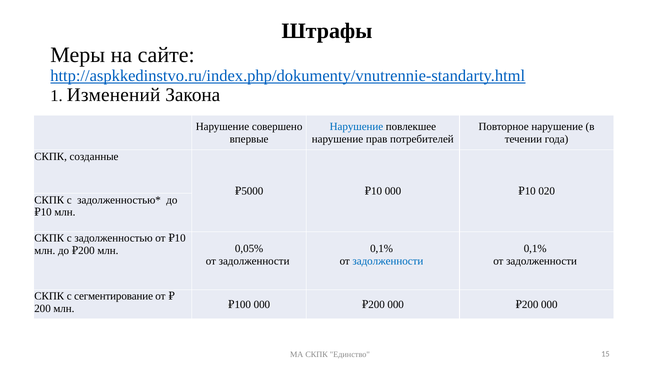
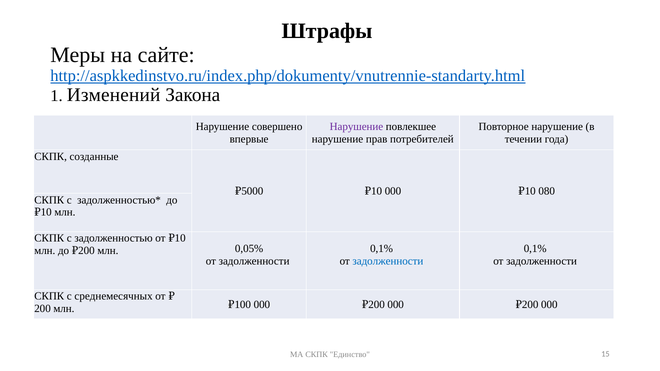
Нарушение at (356, 127) colour: blue -> purple
020: 020 -> 080
сегментирование: сегментирование -> среднемесячных
